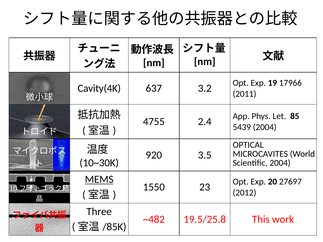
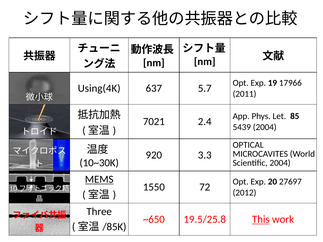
Cavity(4K: Cavity(4K -> Using(4K
3.2: 3.2 -> 5.7
4755: 4755 -> 7021
3.5: 3.5 -> 3.3
23: 23 -> 72
~482: ~482 -> ~650
This underline: none -> present
